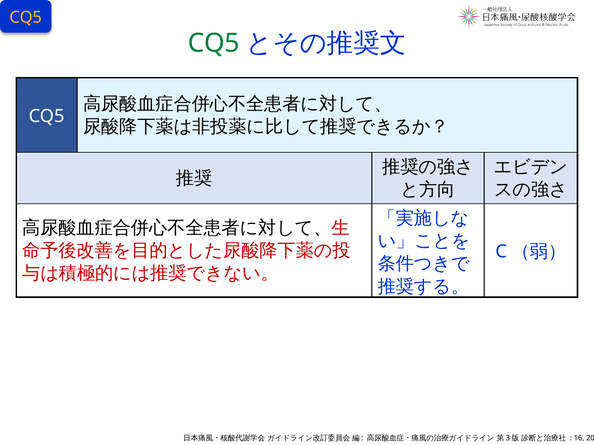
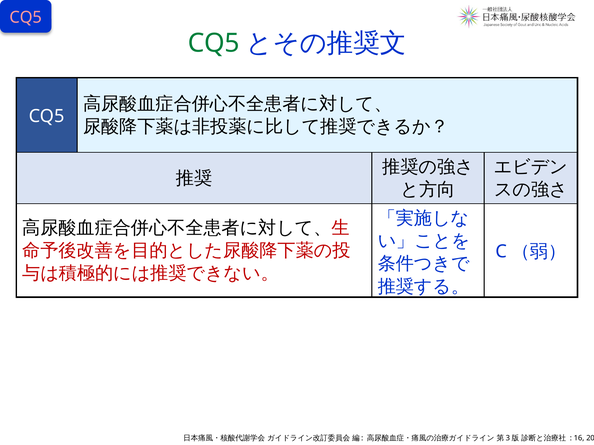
CQ5 at (26, 17) colour: yellow -> pink
